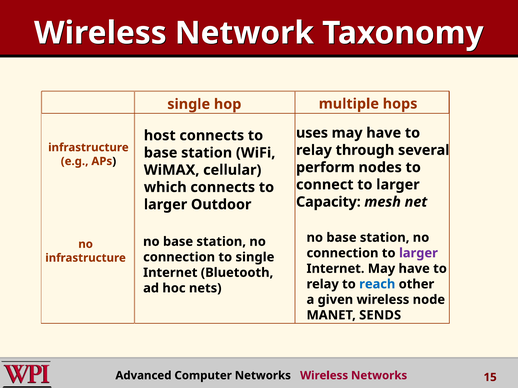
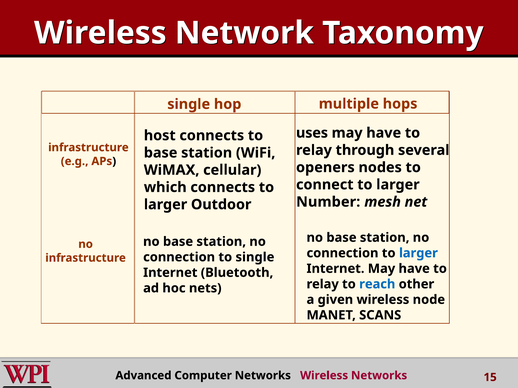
perform: perform -> openers
Capacity: Capacity -> Number
larger at (418, 253) colour: purple -> blue
SENDS: SENDS -> SCANS
